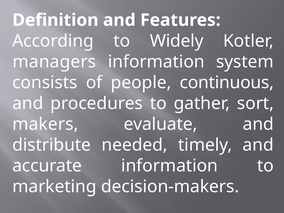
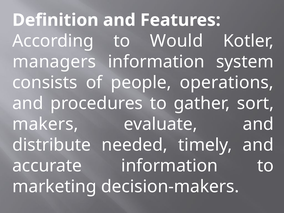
Widely: Widely -> Would
continuous: continuous -> operations
